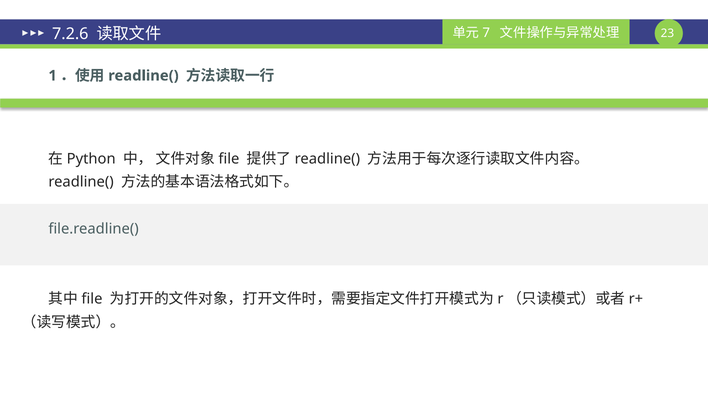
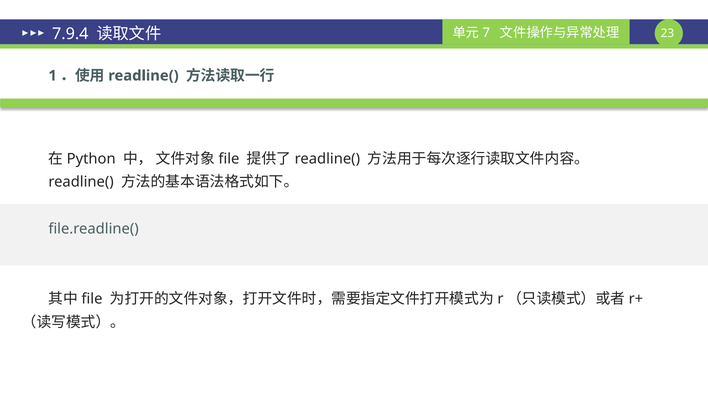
7.2.6: 7.2.6 -> 7.9.4
